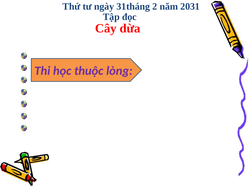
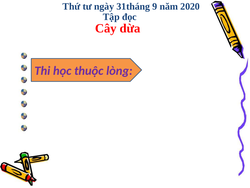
2: 2 -> 9
2031: 2031 -> 2020
